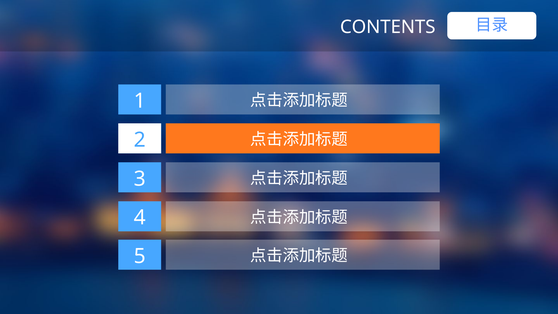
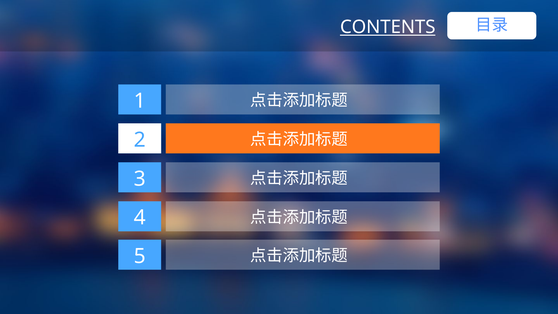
CONTENTS underline: none -> present
